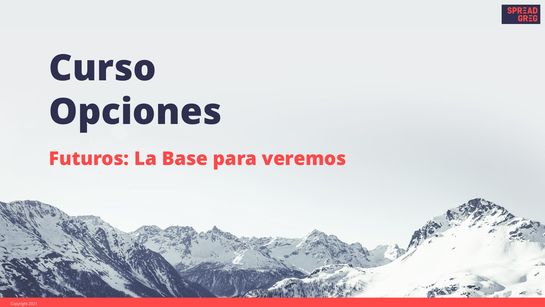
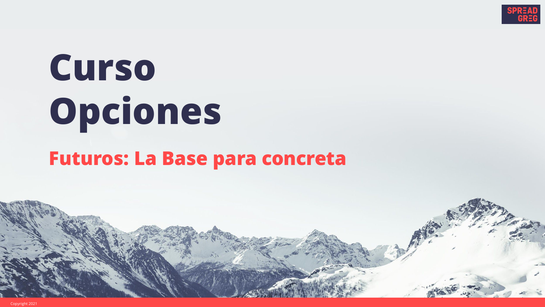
veremos: veremos -> concreta
